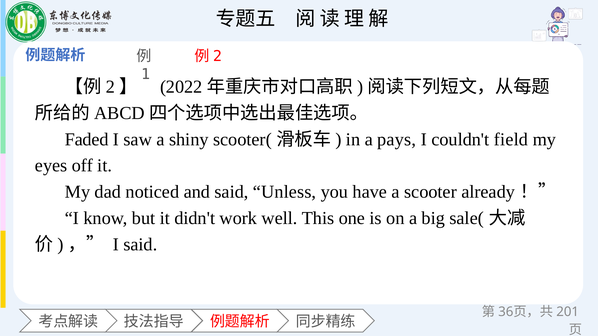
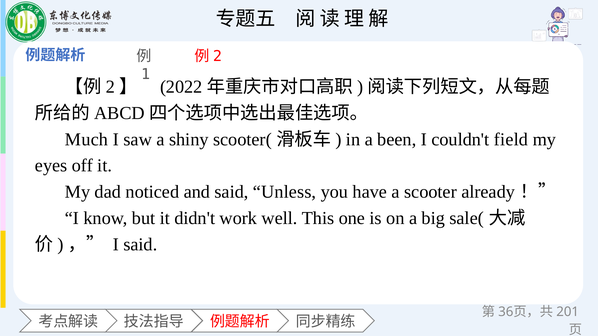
Faded: Faded -> Much
pays: pays -> been
